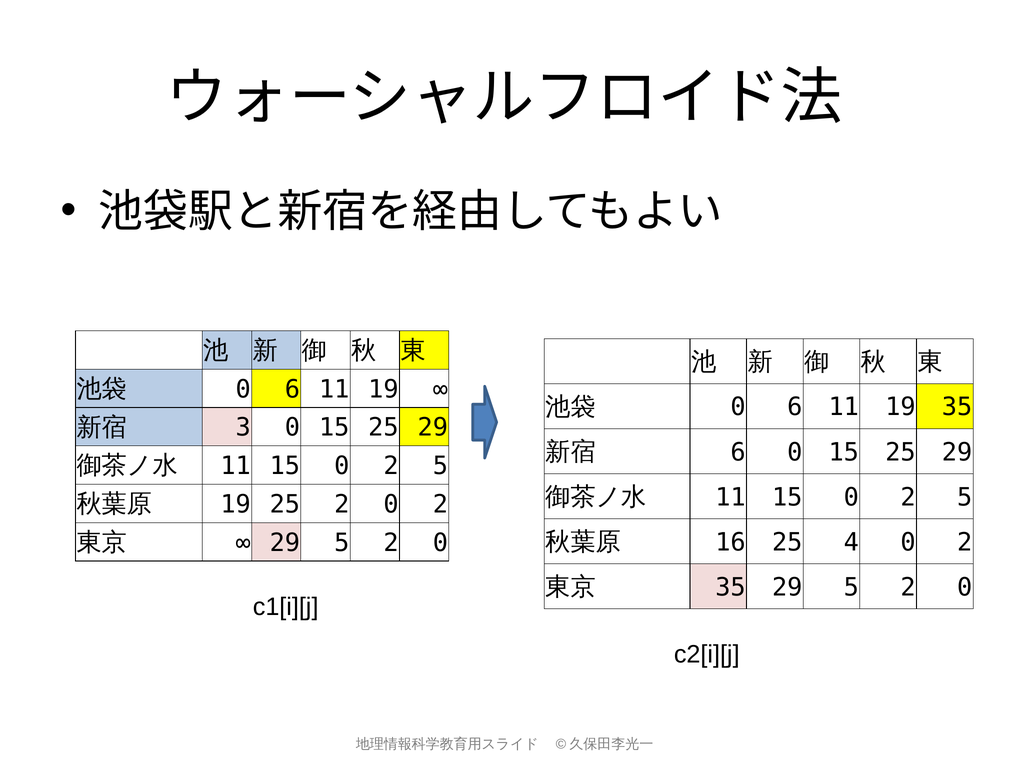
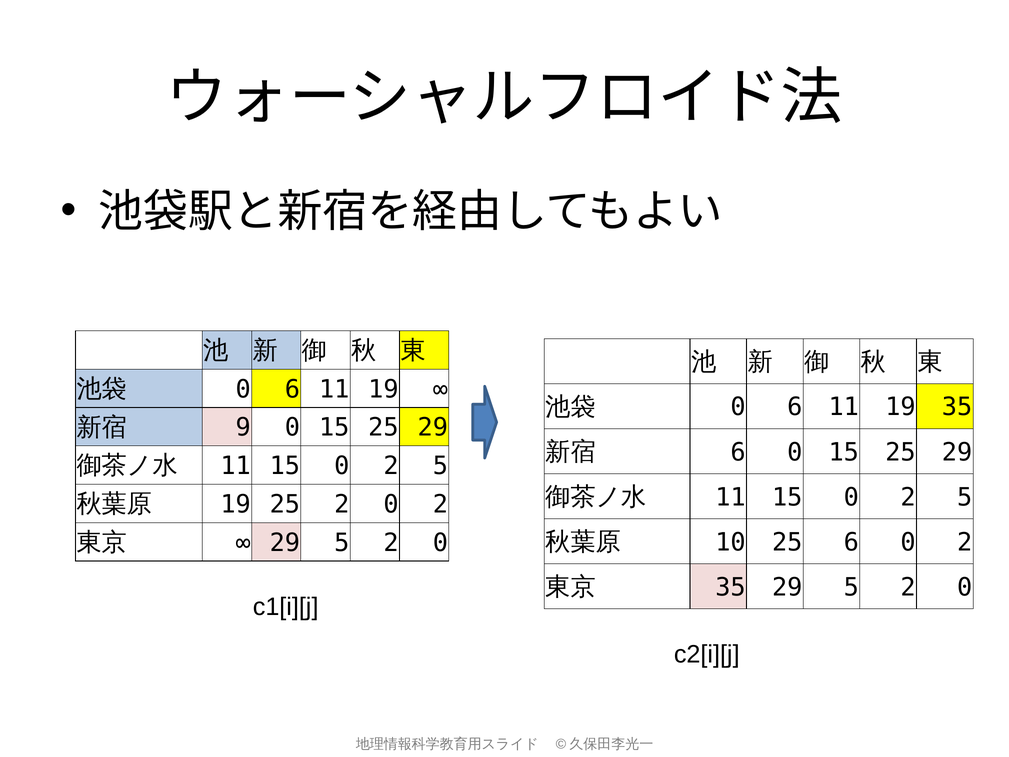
3: 3 -> 9
16: 16 -> 10
25 4: 4 -> 6
